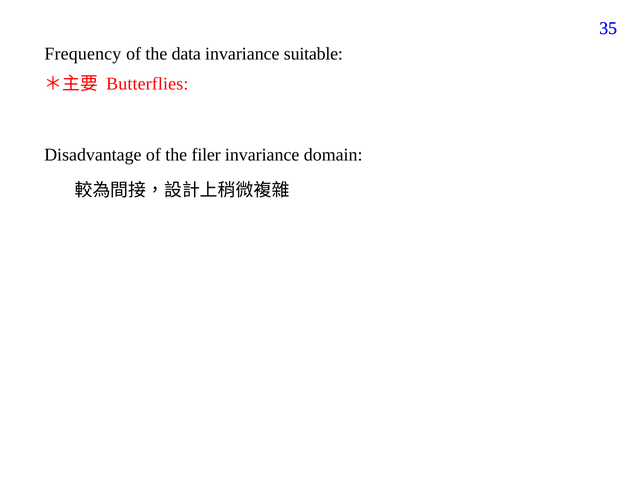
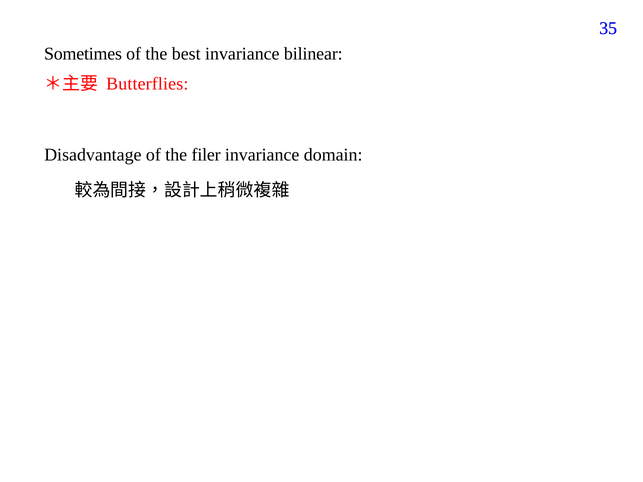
Frequency: Frequency -> Sometimes
data: data -> best
suitable: suitable -> bilinear
